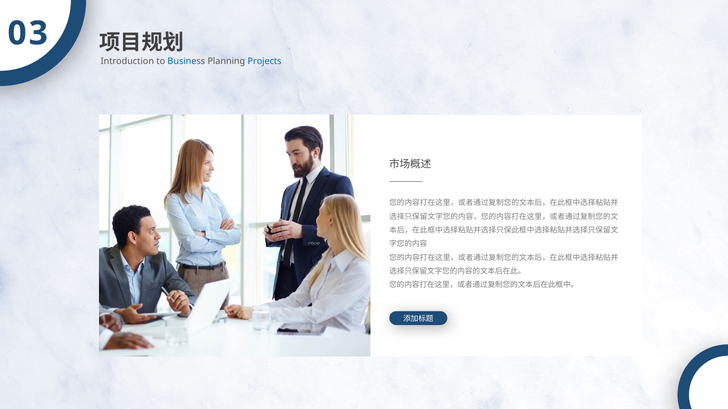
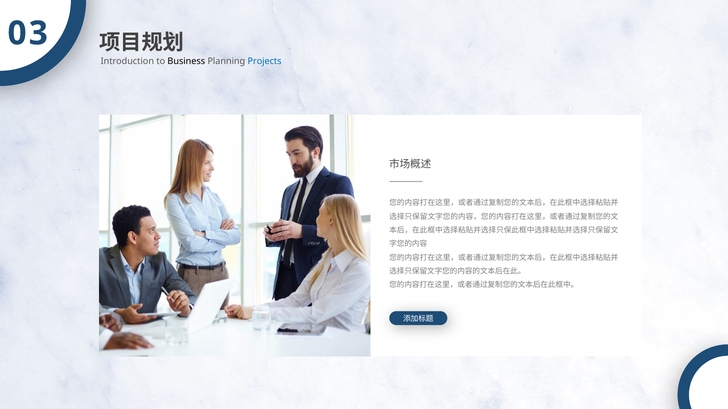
Business colour: blue -> black
